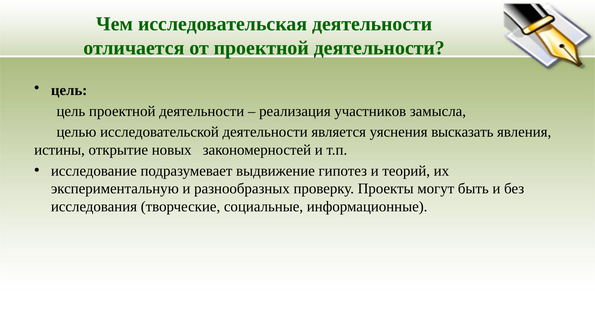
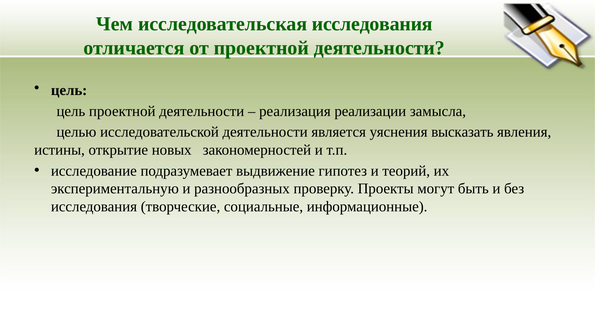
исследовательская деятельности: деятельности -> исследования
участников: участников -> реализации
